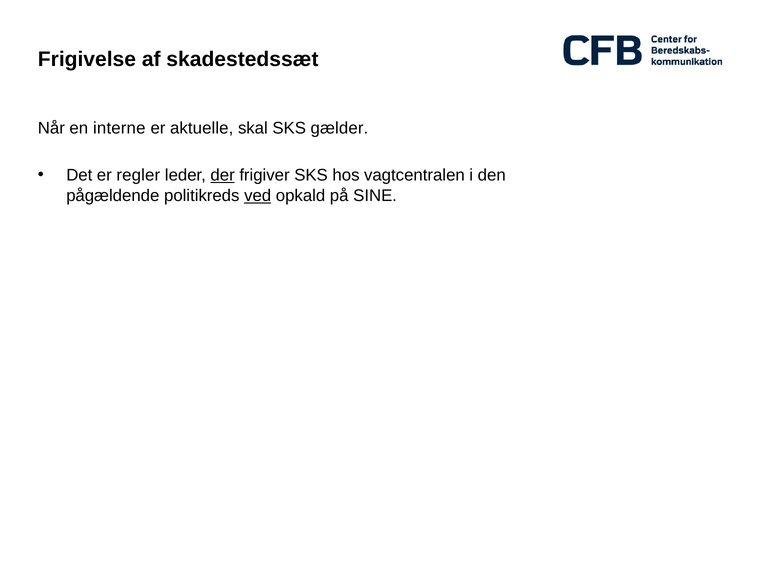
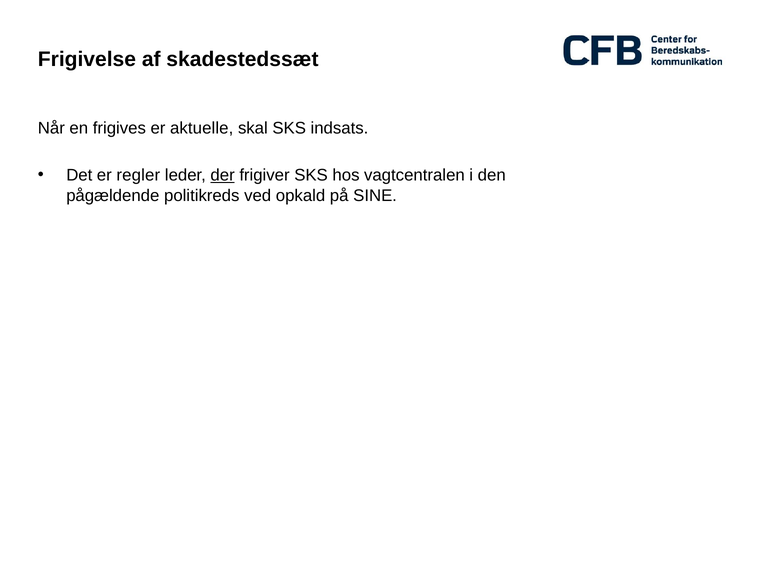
interne: interne -> frigives
gælder: gælder -> indsats
ved underline: present -> none
